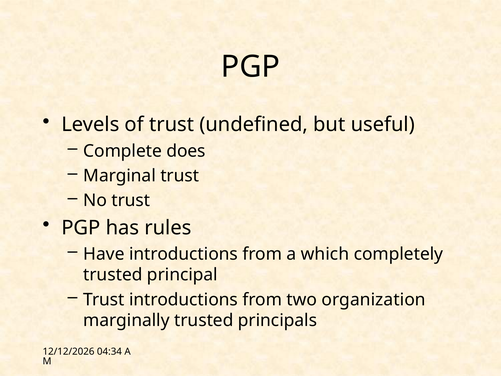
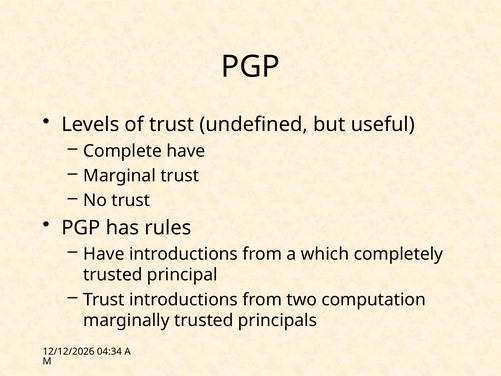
Complete does: does -> have
organization: organization -> computation
